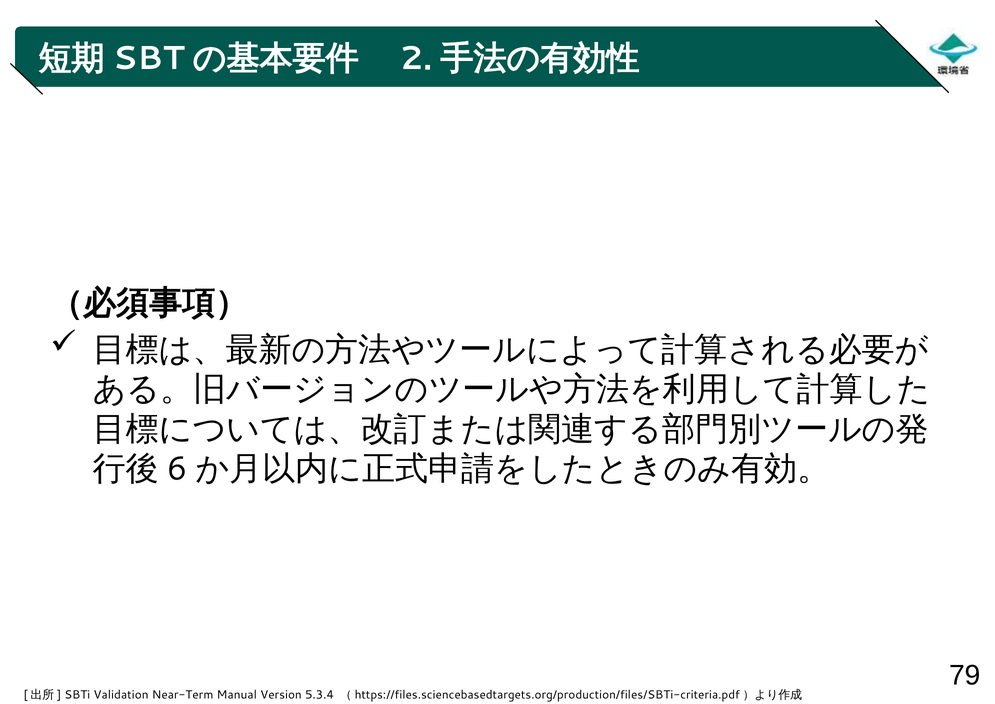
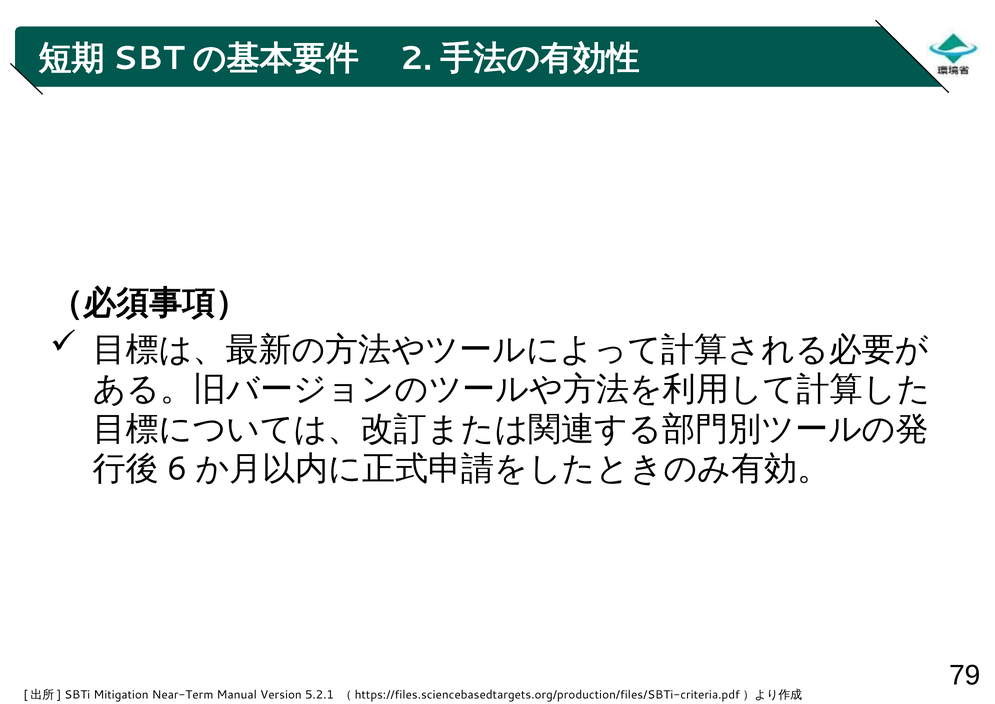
Validation: Validation -> Mitigation
5.3.4: 5.3.4 -> 5.2.1
